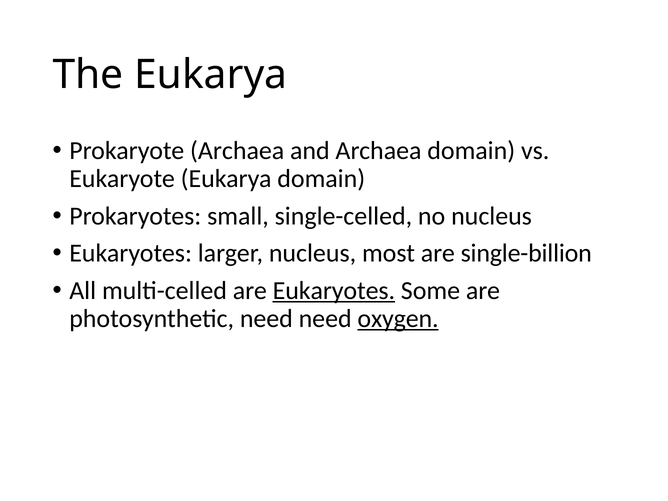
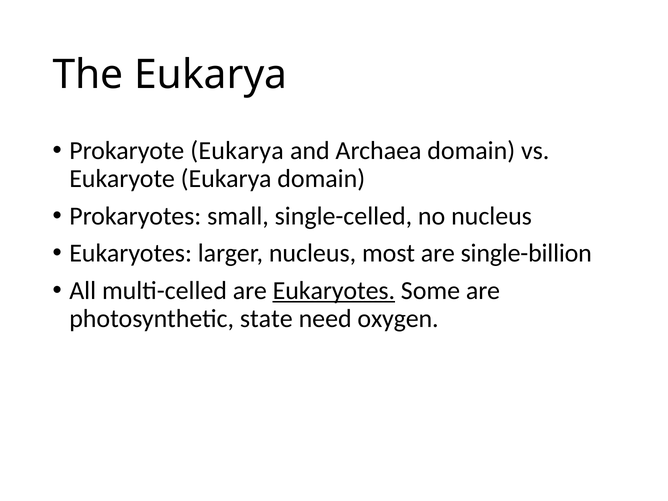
Prokaryote Archaea: Archaea -> Eukarya
photosynthetic need: need -> state
oxygen underline: present -> none
